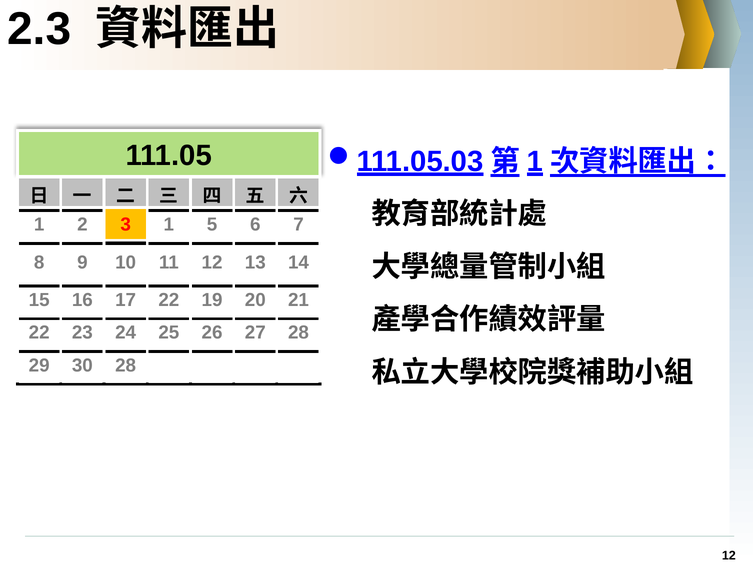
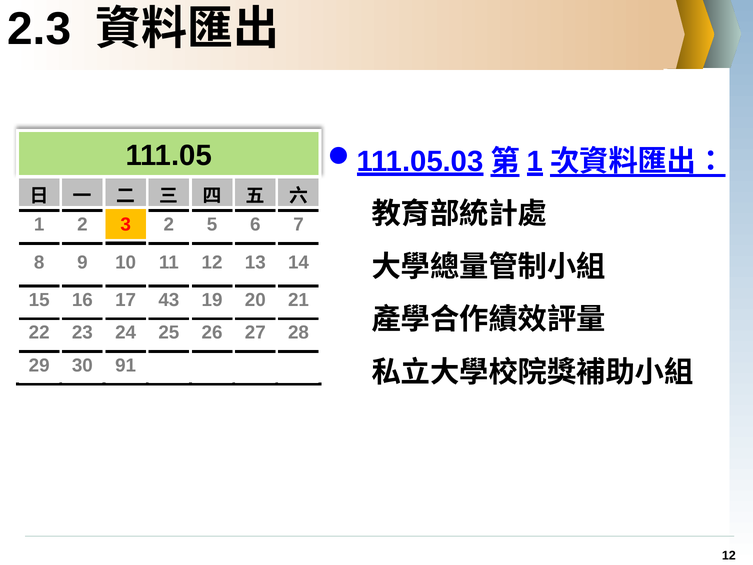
3 1: 1 -> 2
17 22: 22 -> 43
30 28: 28 -> 91
